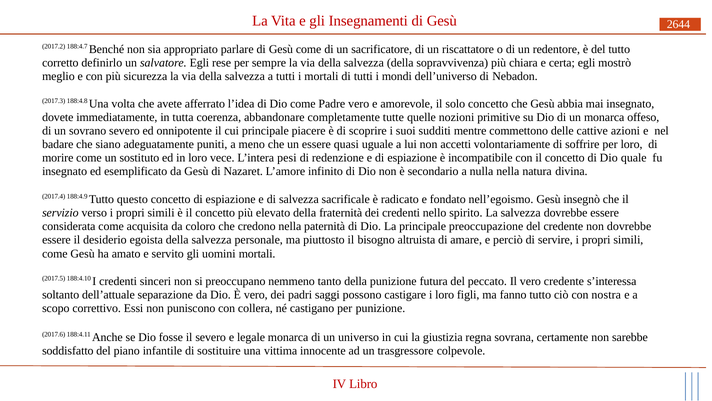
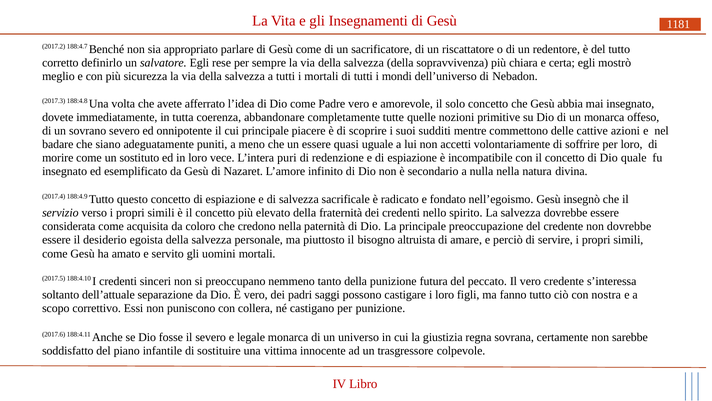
2644: 2644 -> 1181
pesi: pesi -> puri
